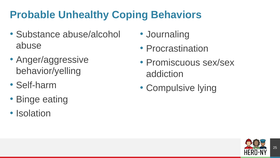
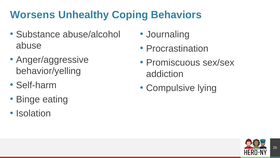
Probable: Probable -> Worsens
